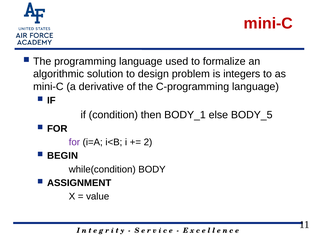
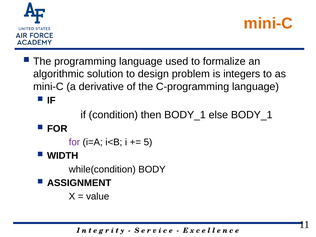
mini-C at (268, 23) colour: red -> orange
else BODY_5: BODY_5 -> BODY_1
2: 2 -> 5
BEGIN: BEGIN -> WIDTH
